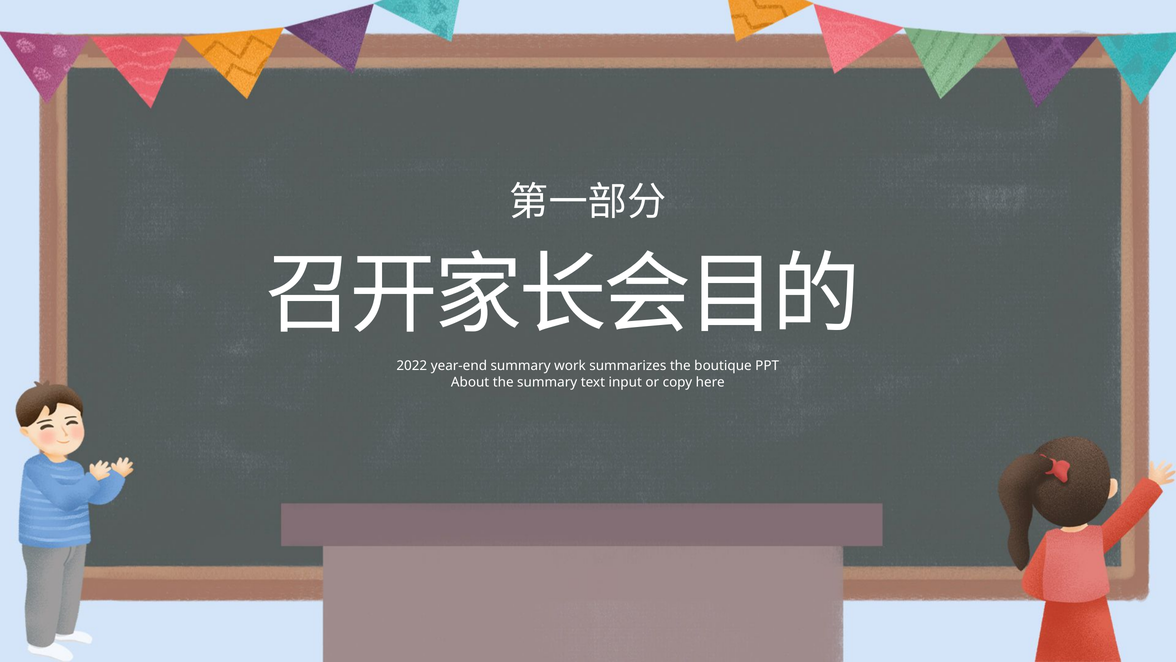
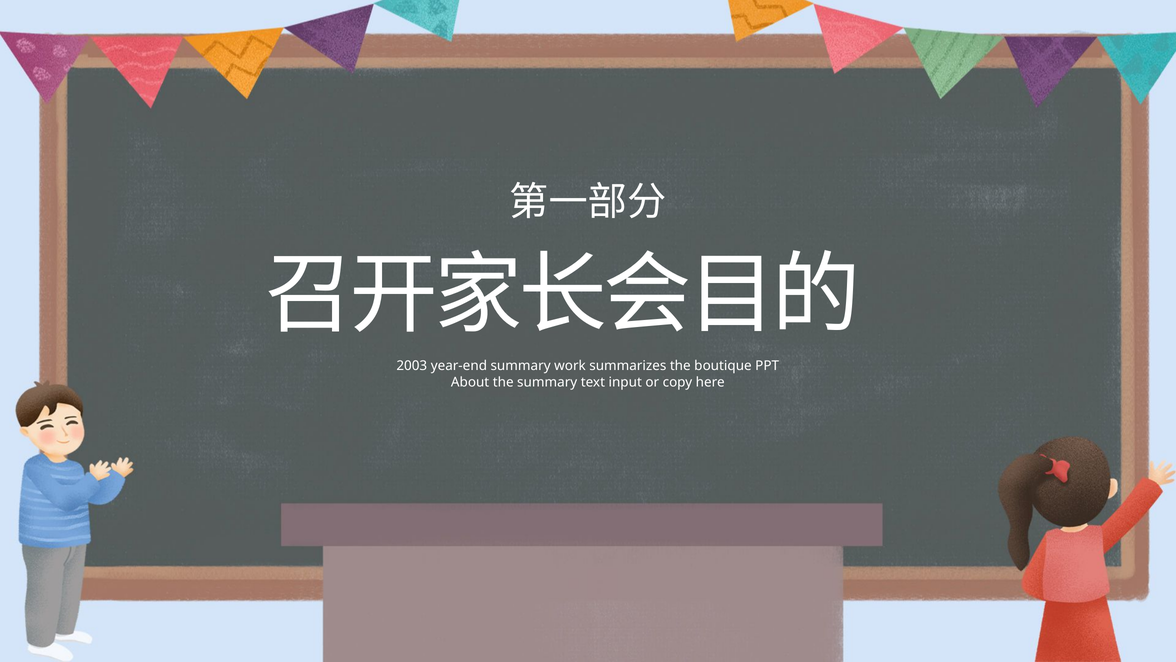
2022: 2022 -> 2003
